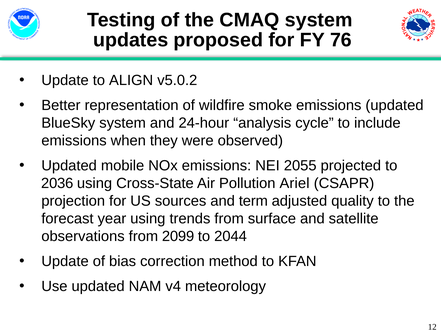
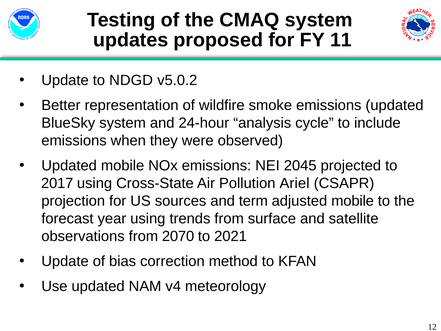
76: 76 -> 11
ALIGN: ALIGN -> NDGD
2055: 2055 -> 2045
2036: 2036 -> 2017
adjusted quality: quality -> mobile
2099: 2099 -> 2070
2044: 2044 -> 2021
